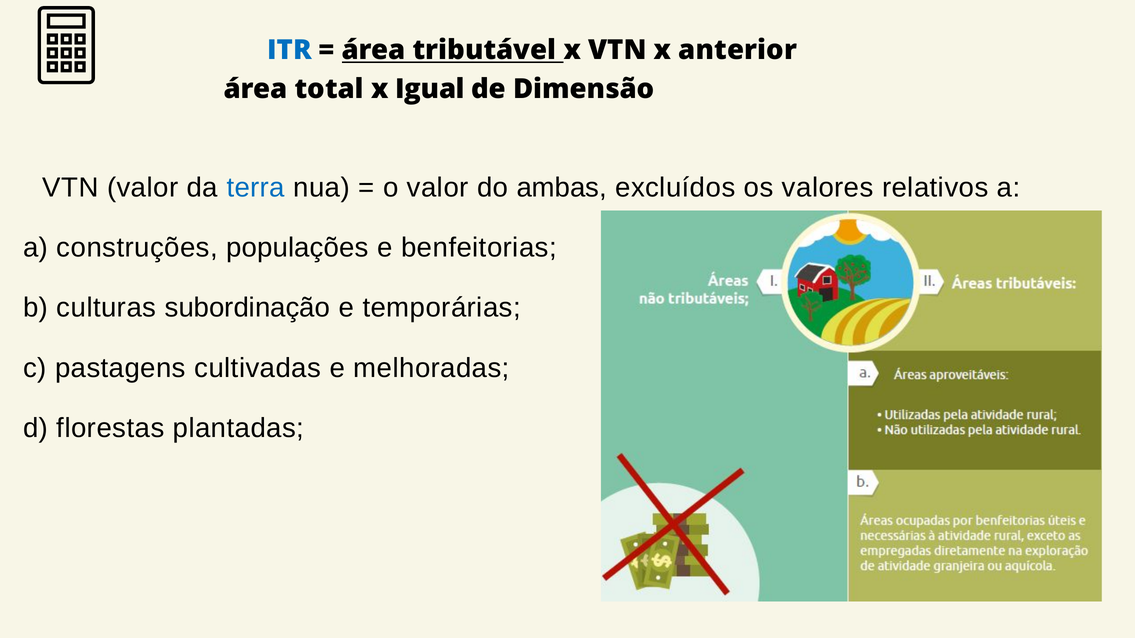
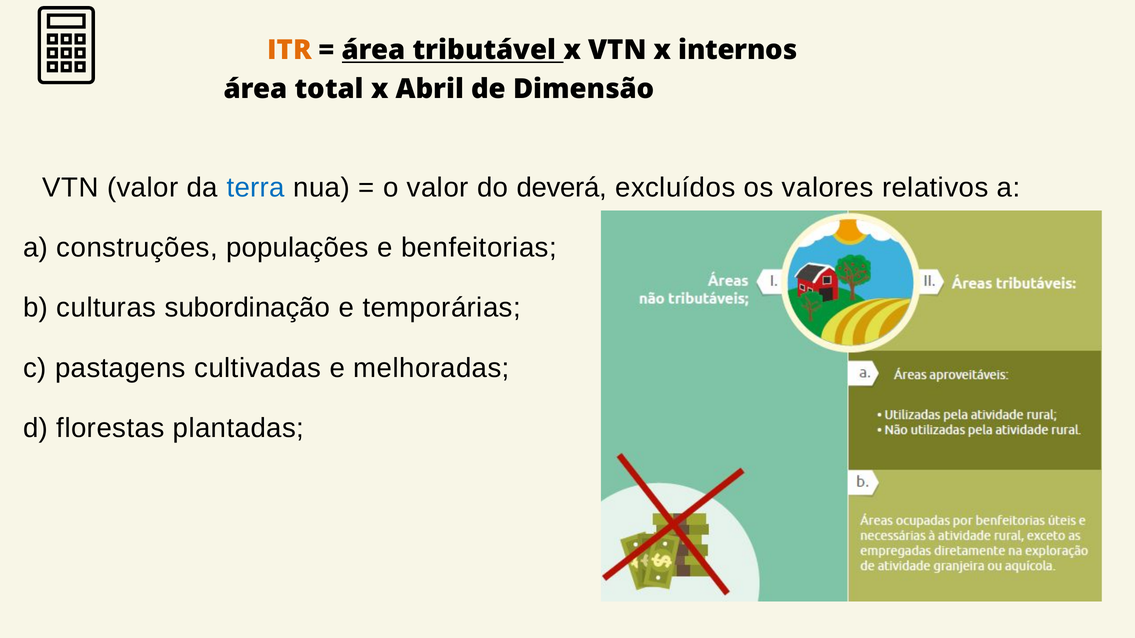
ITR colour: blue -> orange
anterior: anterior -> internos
Igual: Igual -> Abril
ambas: ambas -> deverá
